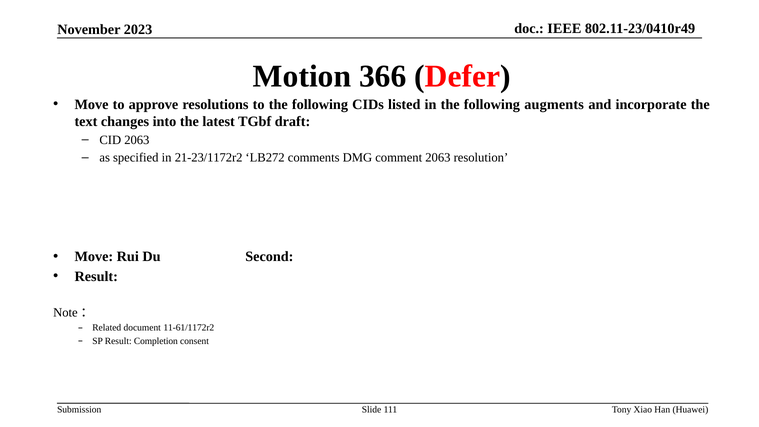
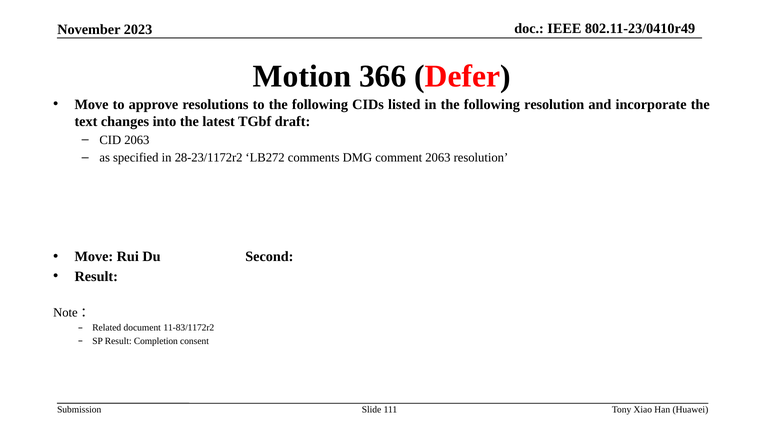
following augments: augments -> resolution
21-23/1172r2: 21-23/1172r2 -> 28-23/1172r2
11-61/1172r2: 11-61/1172r2 -> 11-83/1172r2
